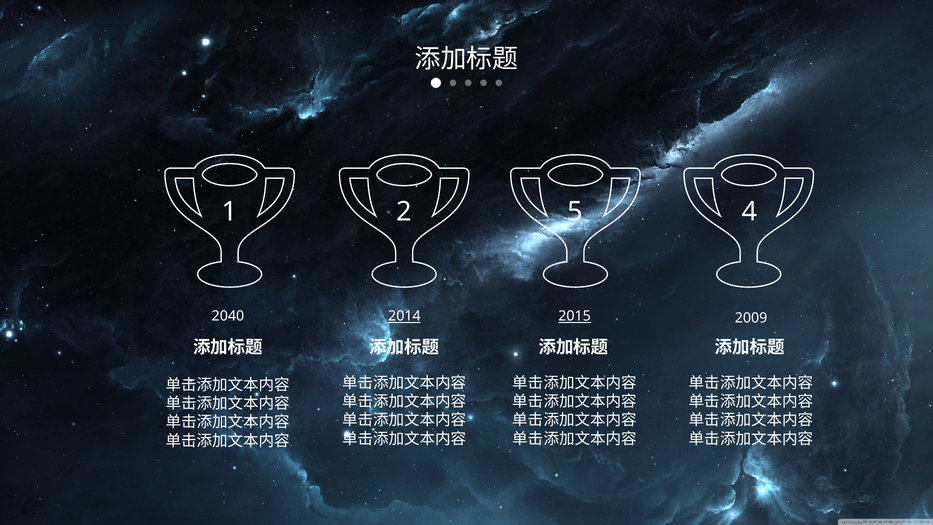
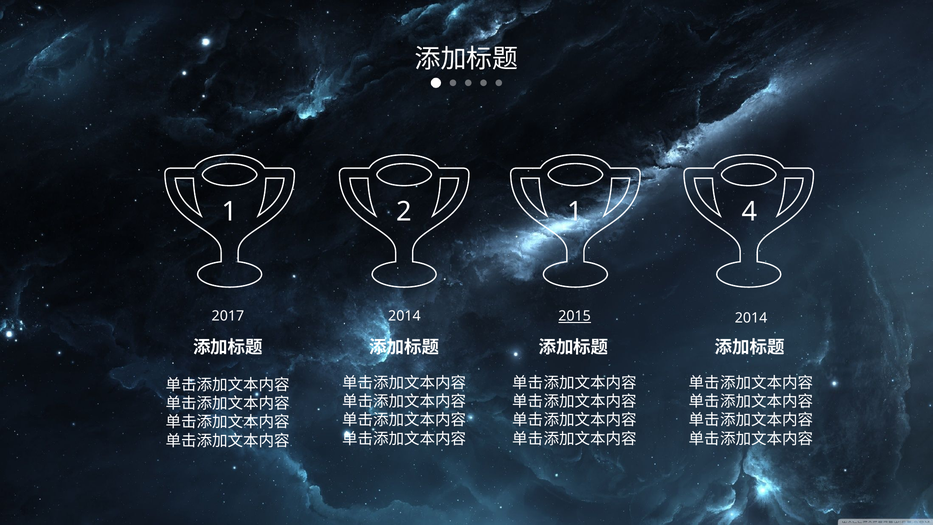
2 5: 5 -> 1
2040: 2040 -> 2017
2014 at (404, 316) underline: present -> none
2009 at (751, 318): 2009 -> 2014
